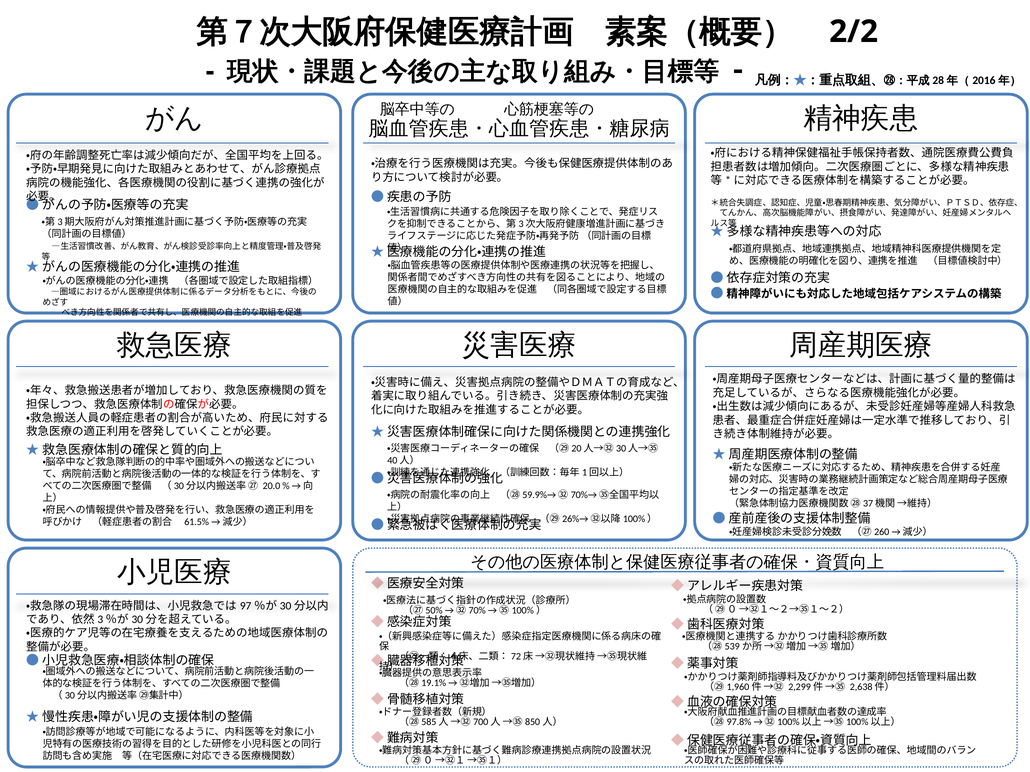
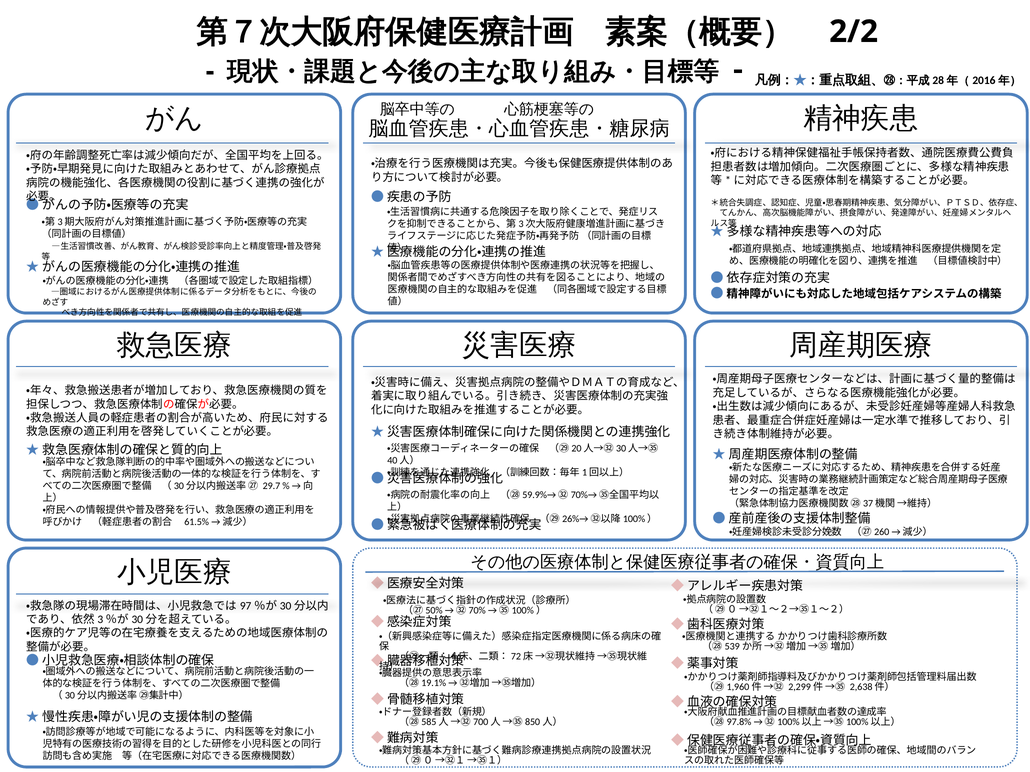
20.0: 20.0 -> 29.7
